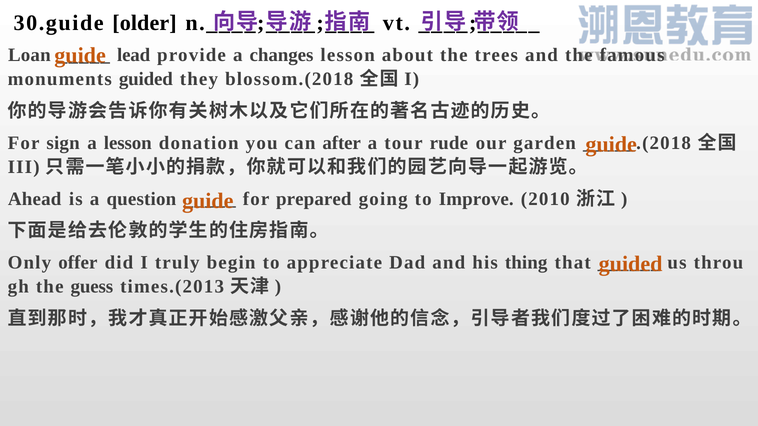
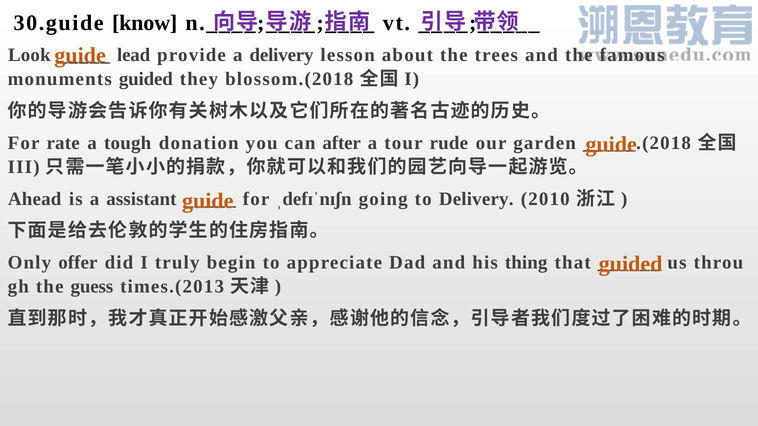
older: older -> know
Loan: Loan -> Look
a changes: changes -> delivery
sign: sign -> rate
a lesson: lesson -> tough
question: question -> assistant
prepared: prepared -> ˌdefɪˈnɪʃn
to Improve: Improve -> Delivery
